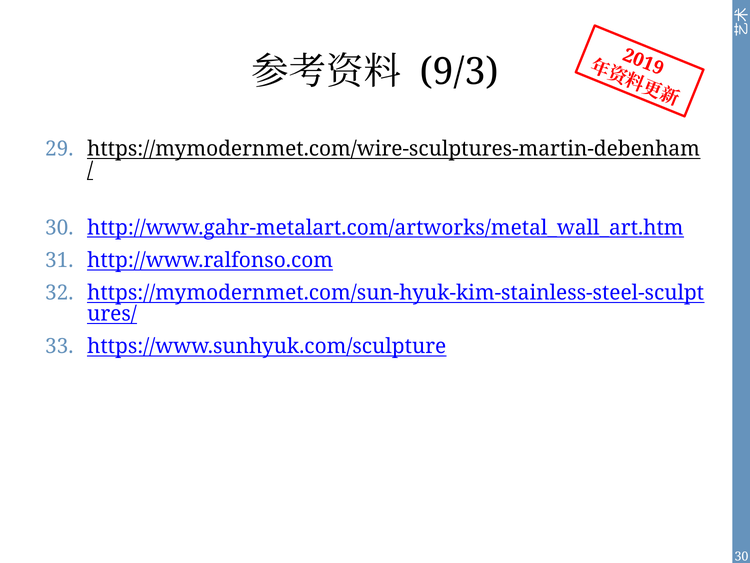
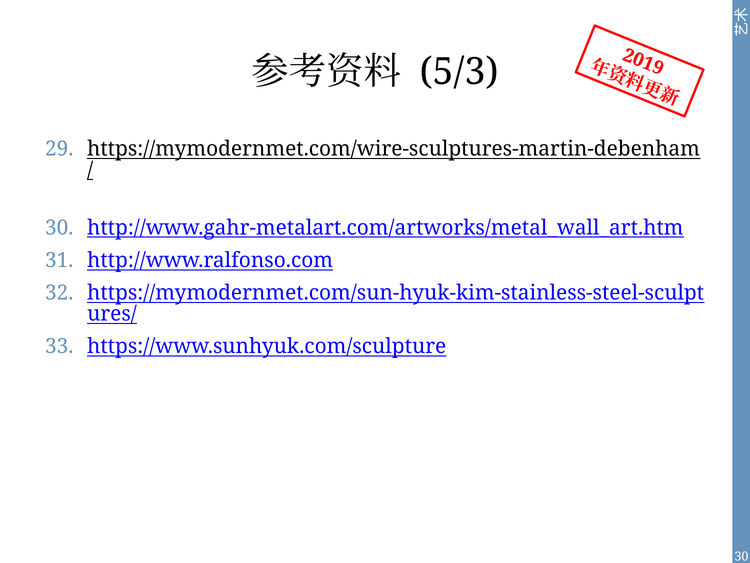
9/3: 9/3 -> 5/3
